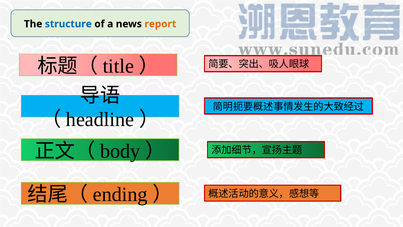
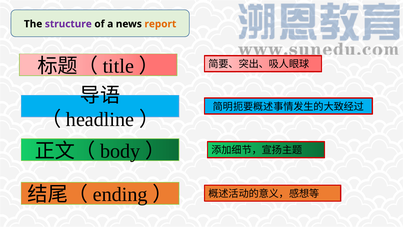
structure colour: blue -> purple
